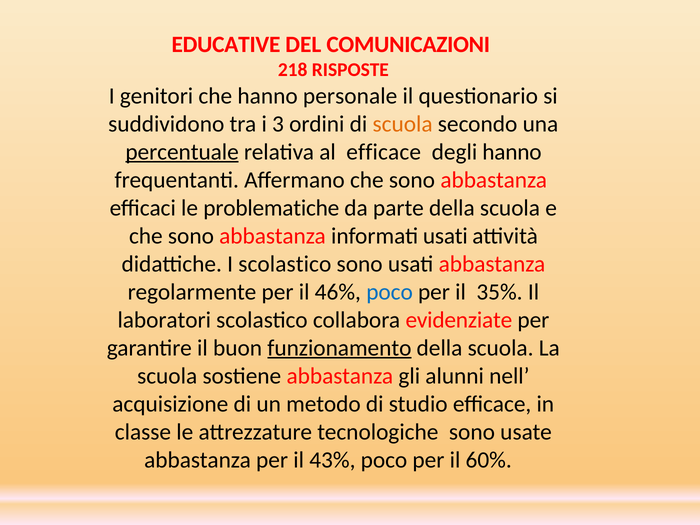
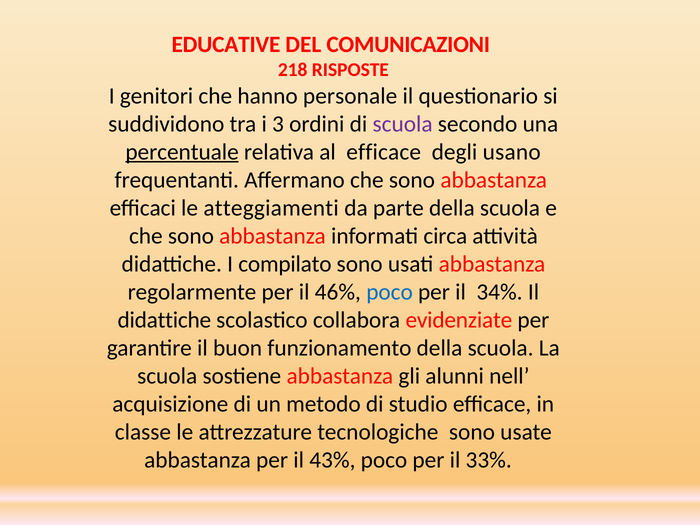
scuola at (403, 124) colour: orange -> purple
degli hanno: hanno -> usano
problematiche: problematiche -> atteggiamenti
informati usati: usati -> circa
I scolastico: scolastico -> compilato
35%: 35% -> 34%
laboratori at (164, 320): laboratori -> didattiche
funzionamento underline: present -> none
60%: 60% -> 33%
